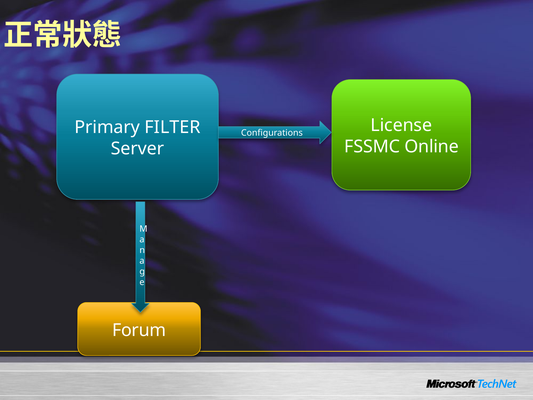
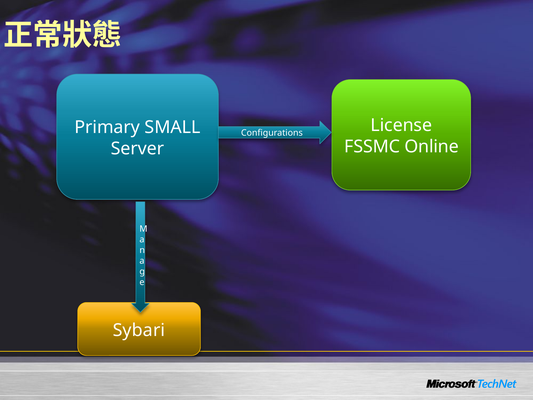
FILTER: FILTER -> SMALL
Forum: Forum -> Sybari
